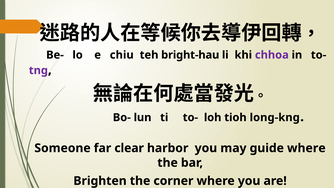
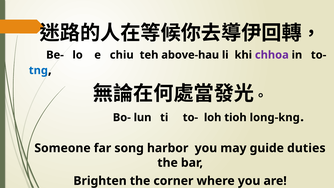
bright-hau: bright-hau -> above-hau
tng colour: purple -> blue
clear: clear -> song
guide where: where -> duties
